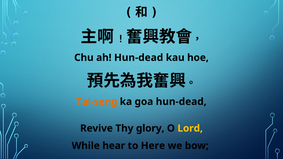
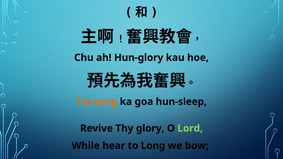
ah Hun-dead: Hun-dead -> Hun-glory
goa hun-dead: hun-dead -> hun-sleep
Lord colour: yellow -> light green
Here: Here -> Long
